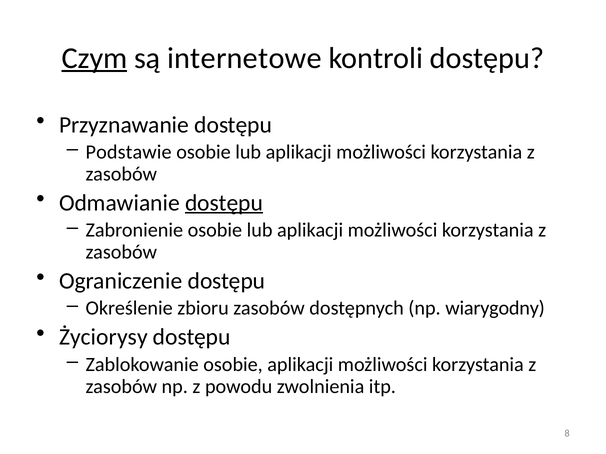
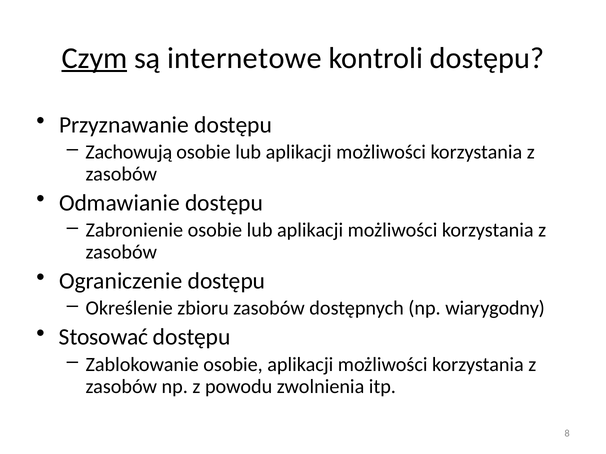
Podstawie: Podstawie -> Zachowują
dostępu at (224, 203) underline: present -> none
Życiorysy: Życiorysy -> Stosować
